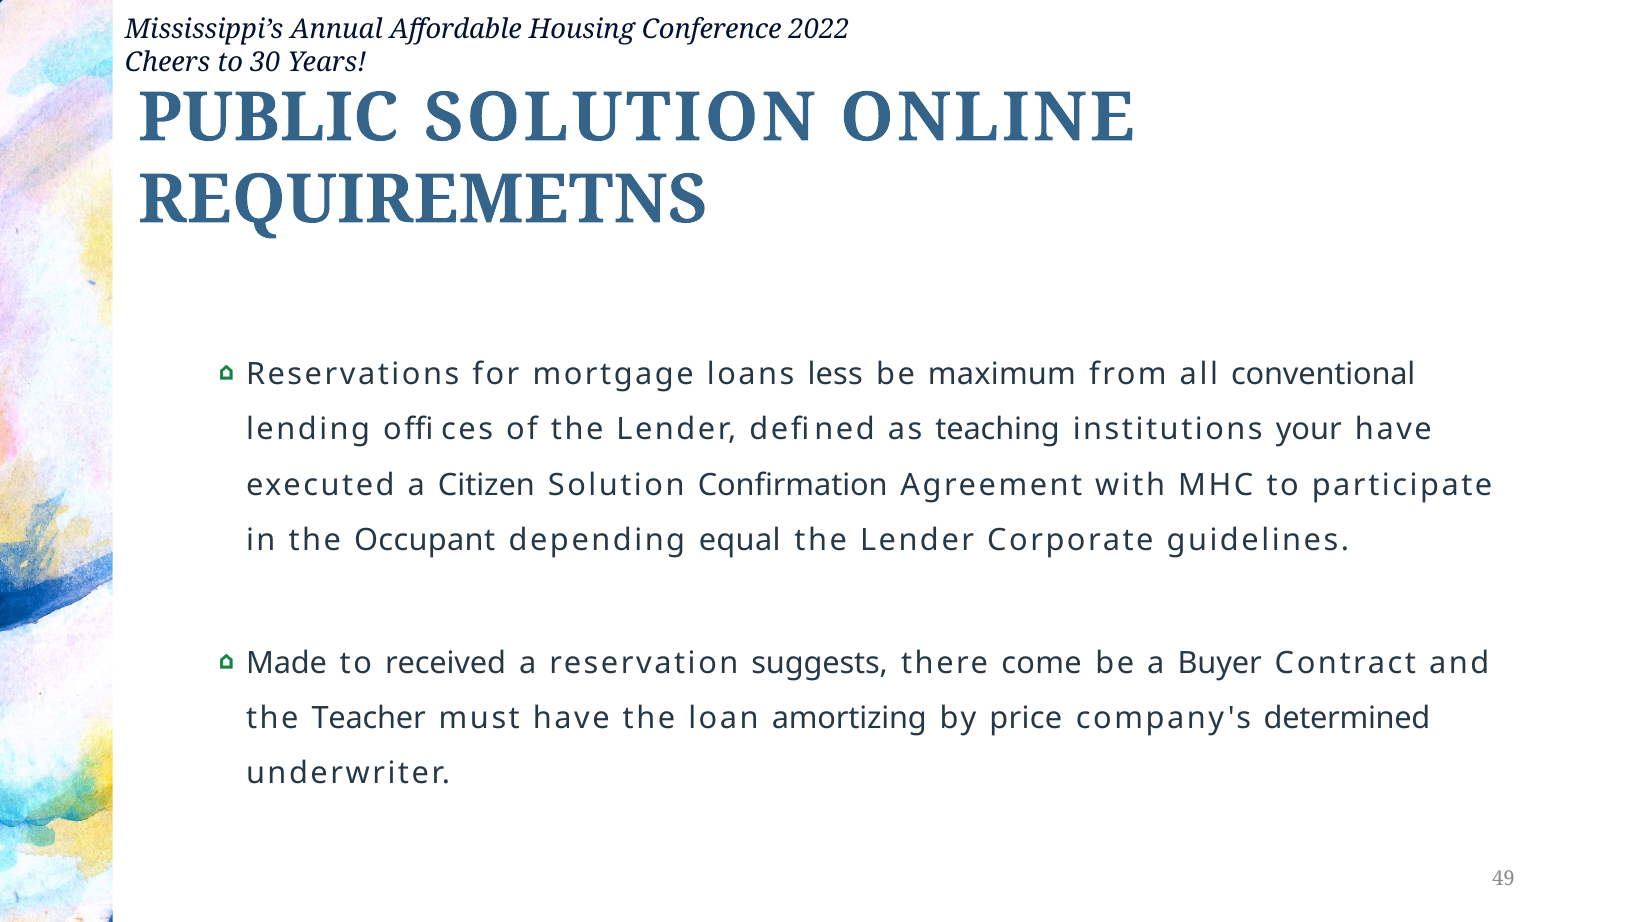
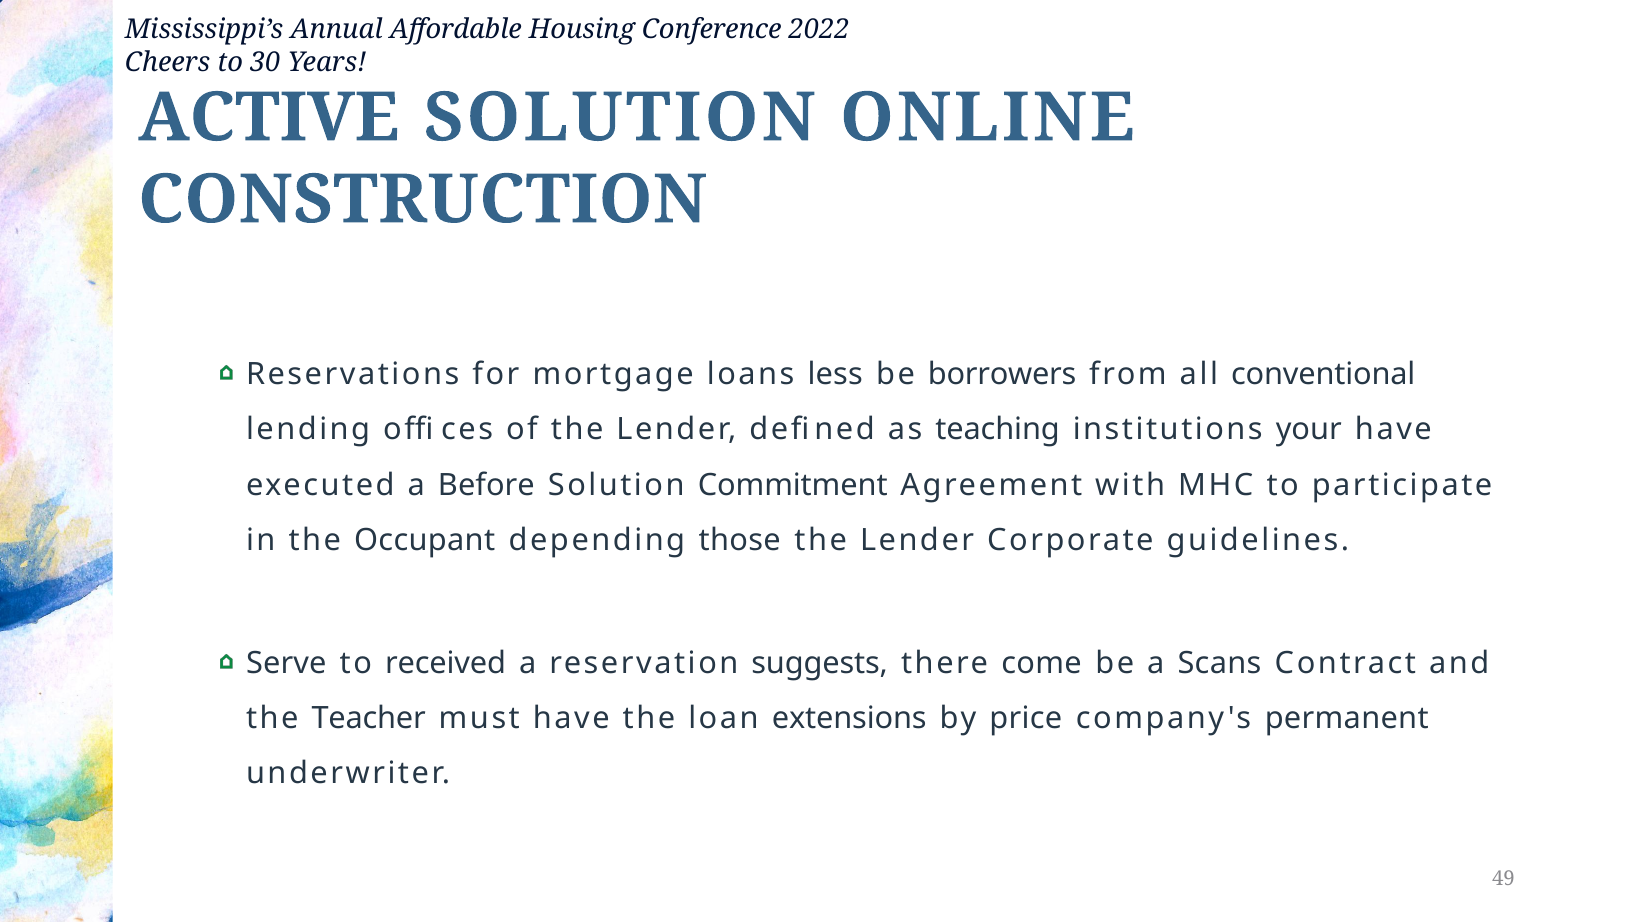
PUBLIC: PUBLIC -> ACTIVE
REQUIREMETNS: REQUIREMETNS -> CONSTRUCTION
maximum: maximum -> borrowers
Citizen: Citizen -> Before
Confirmation: Confirmation -> Commitment
equal: equal -> those
Made: Made -> Serve
Buyer: Buyer -> Scans
amortizing: amortizing -> extensions
determined: determined -> permanent
